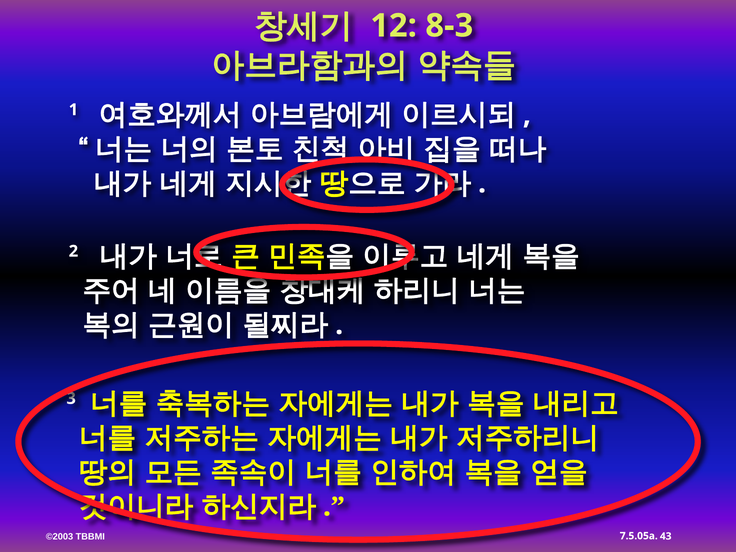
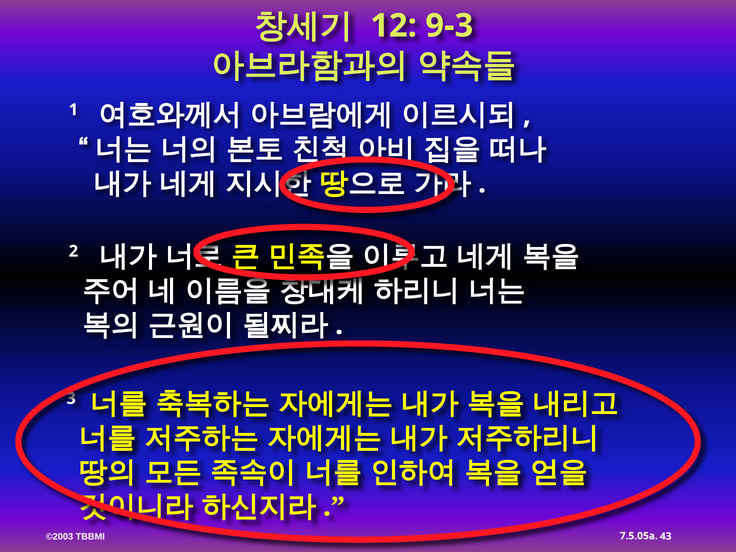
8-3: 8-3 -> 9-3
